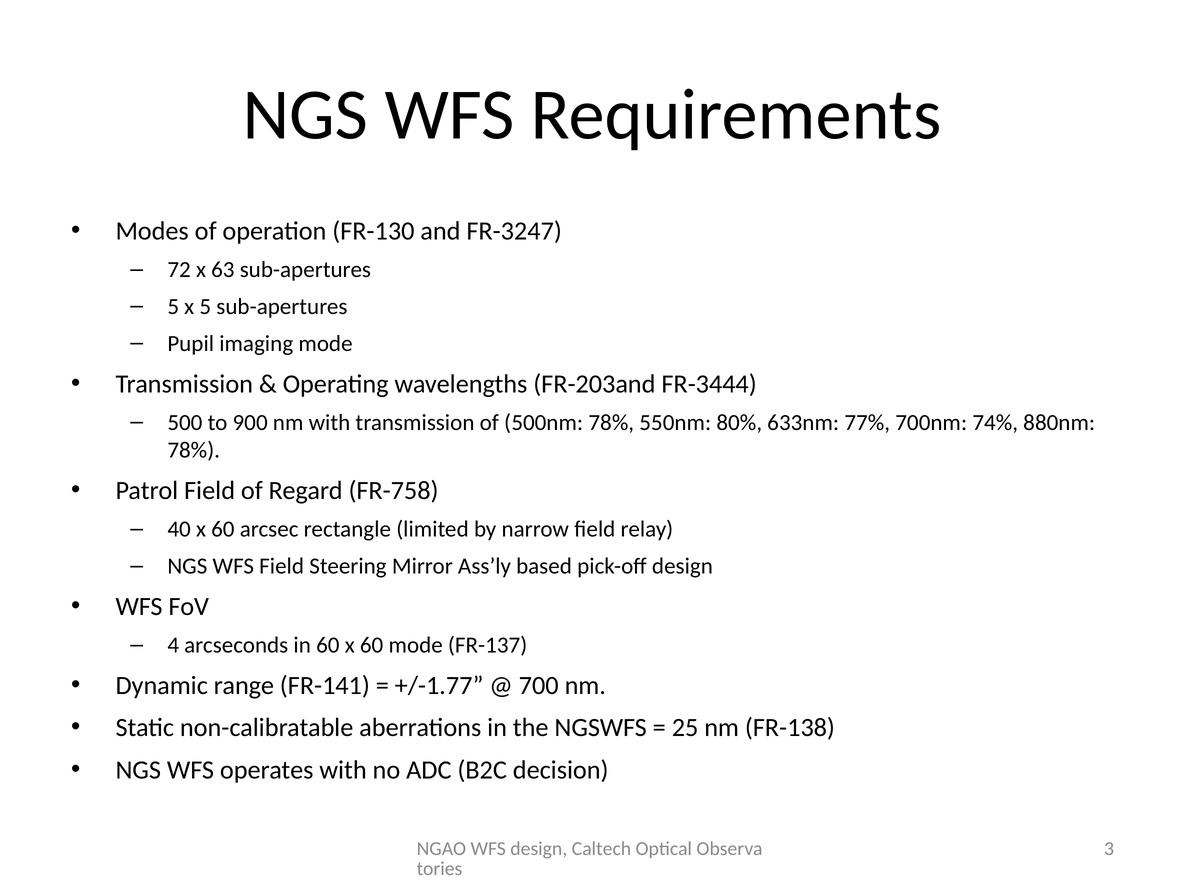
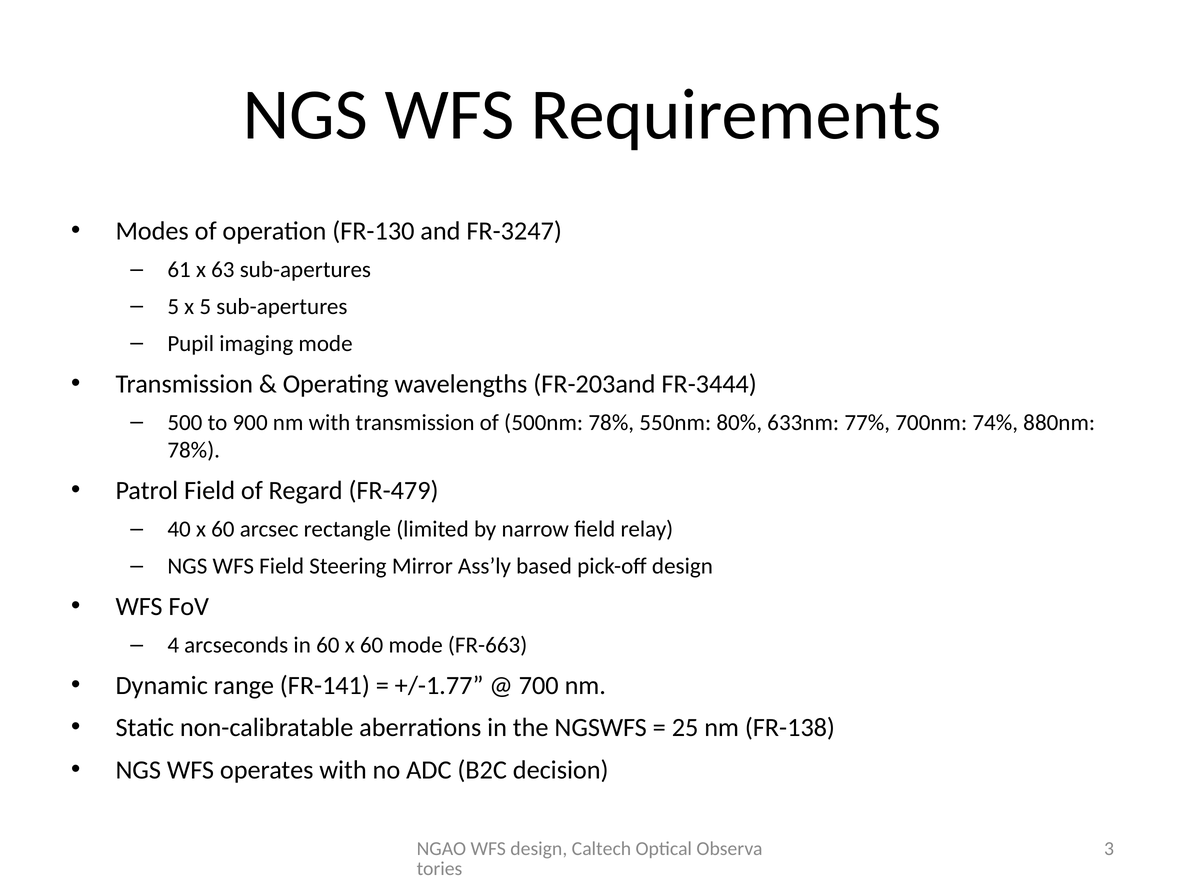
72: 72 -> 61
FR-758: FR-758 -> FR-479
FR-137: FR-137 -> FR-663
